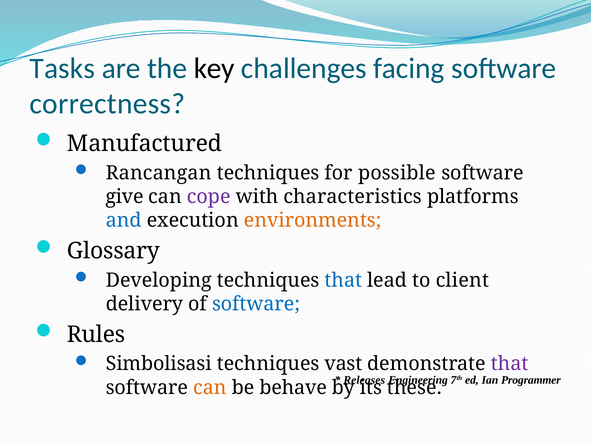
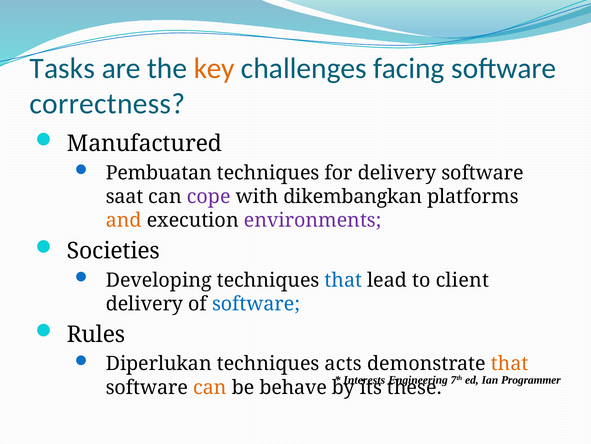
key colour: black -> orange
Rancangan: Rancangan -> Pembuatan
for possible: possible -> delivery
give: give -> saat
characteristics: characteristics -> dikembangkan
and colour: blue -> orange
environments colour: orange -> purple
Glossary: Glossary -> Societies
Simbolisasi: Simbolisasi -> Diperlukan
vast: vast -> acts
that at (510, 363) colour: purple -> orange
Releases: Releases -> Interests
